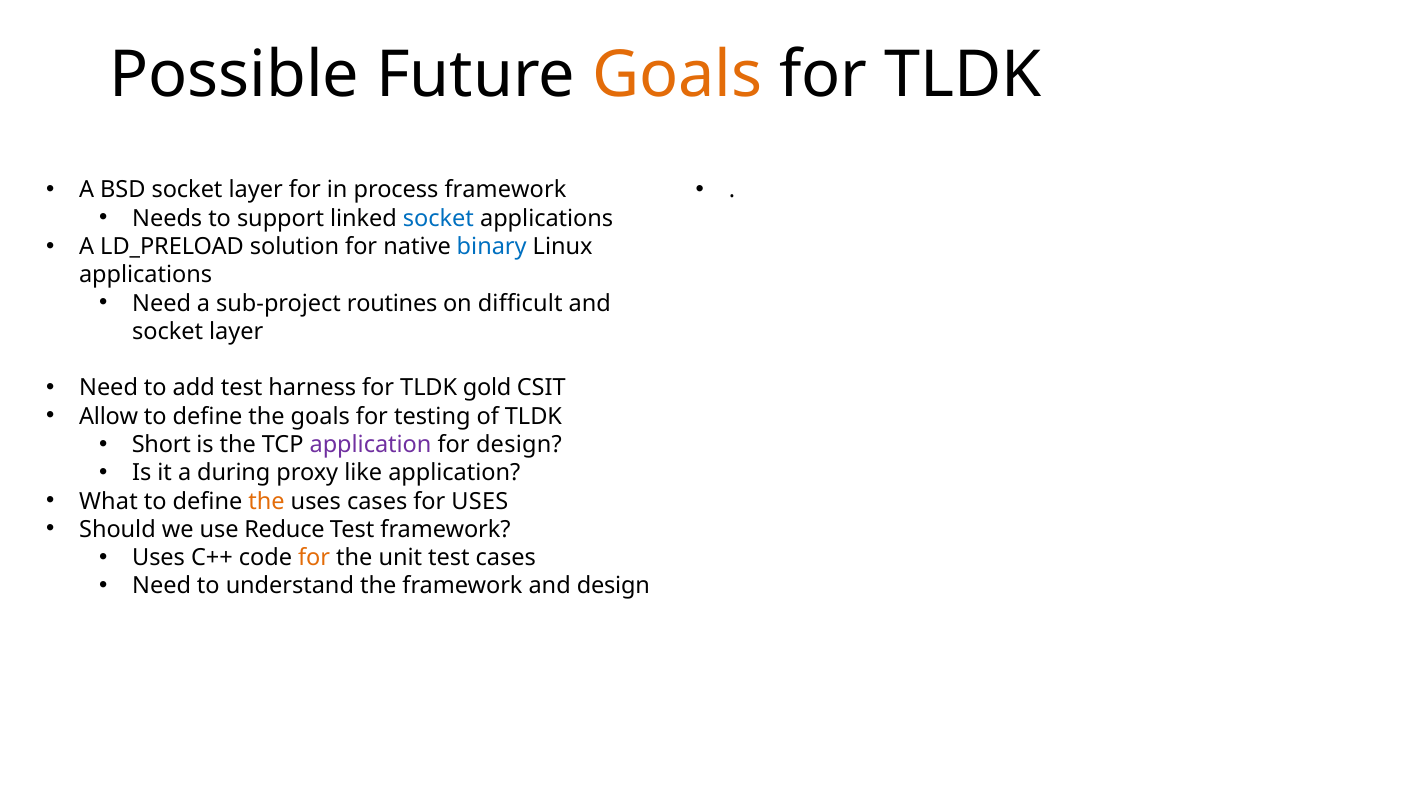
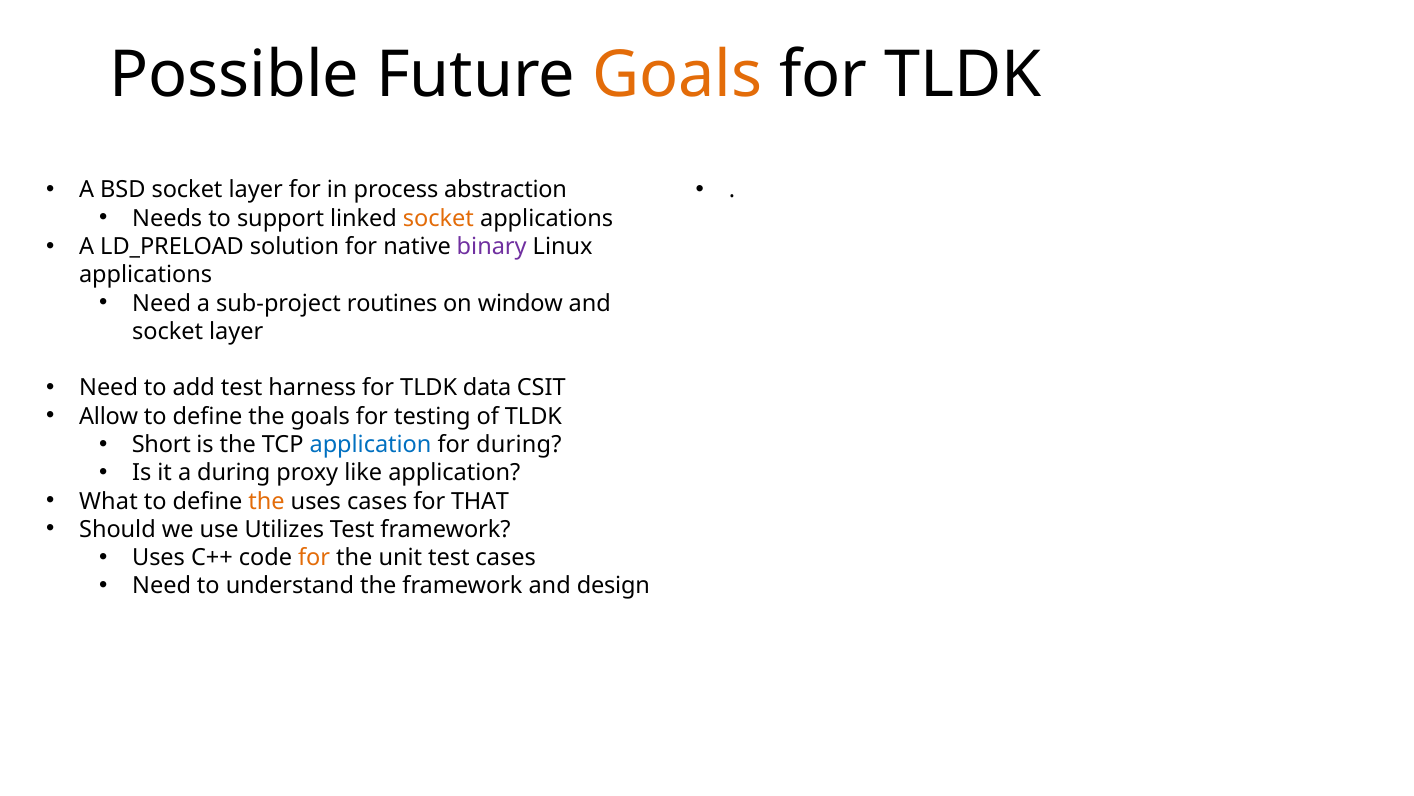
process framework: framework -> abstraction
socket at (438, 218) colour: blue -> orange
binary colour: blue -> purple
difficult: difficult -> window
gold: gold -> data
application at (371, 444) colour: purple -> blue
for design: design -> during
for USES: USES -> THAT
Reduce: Reduce -> Utilizes
